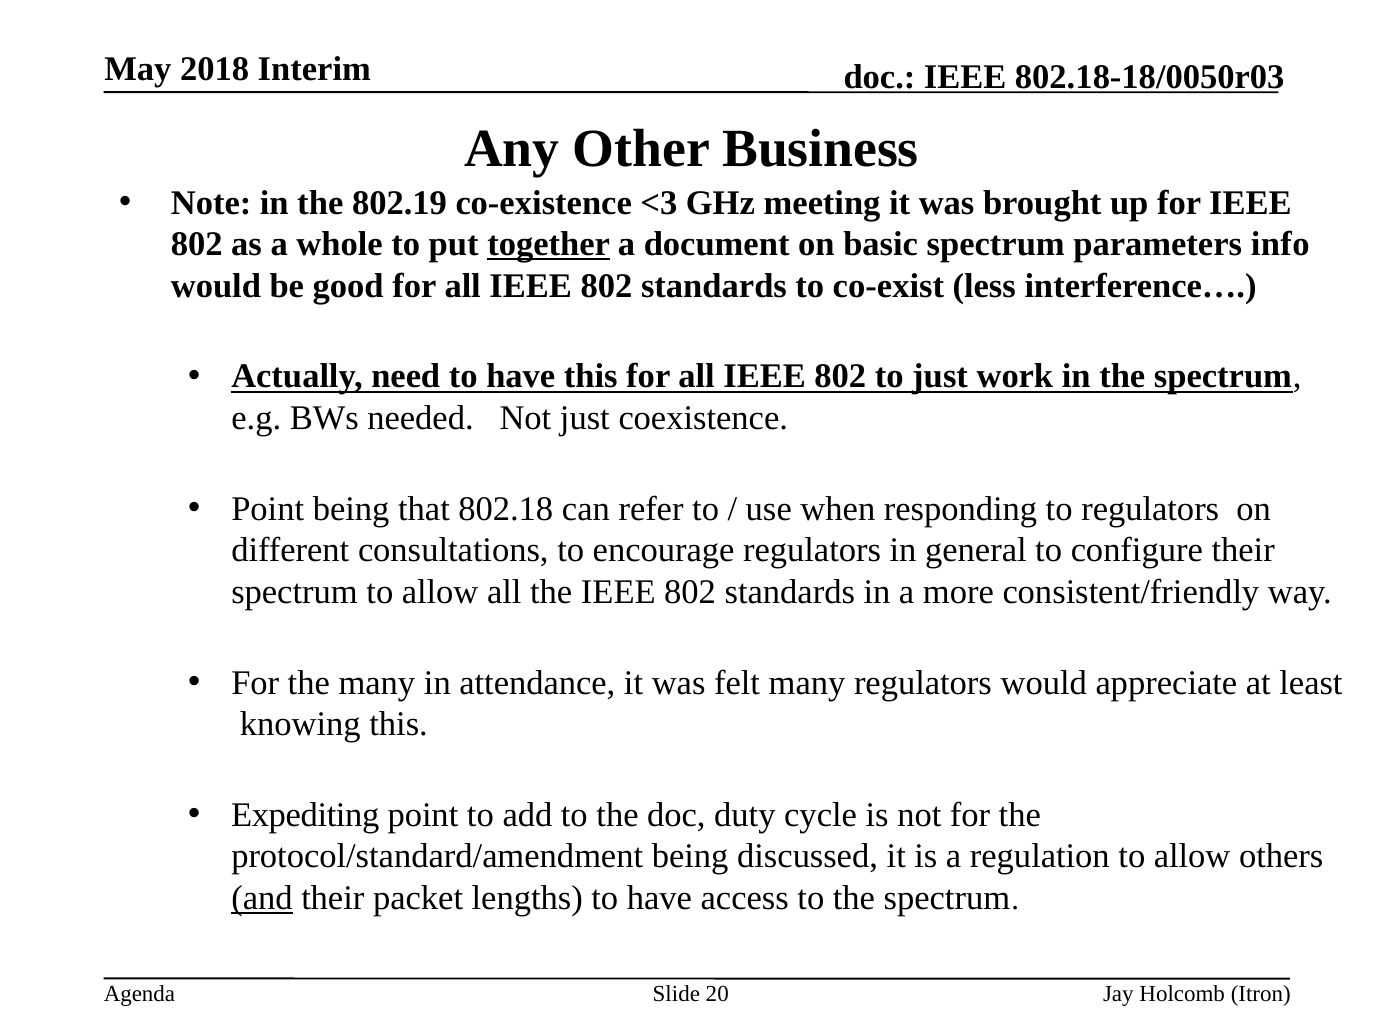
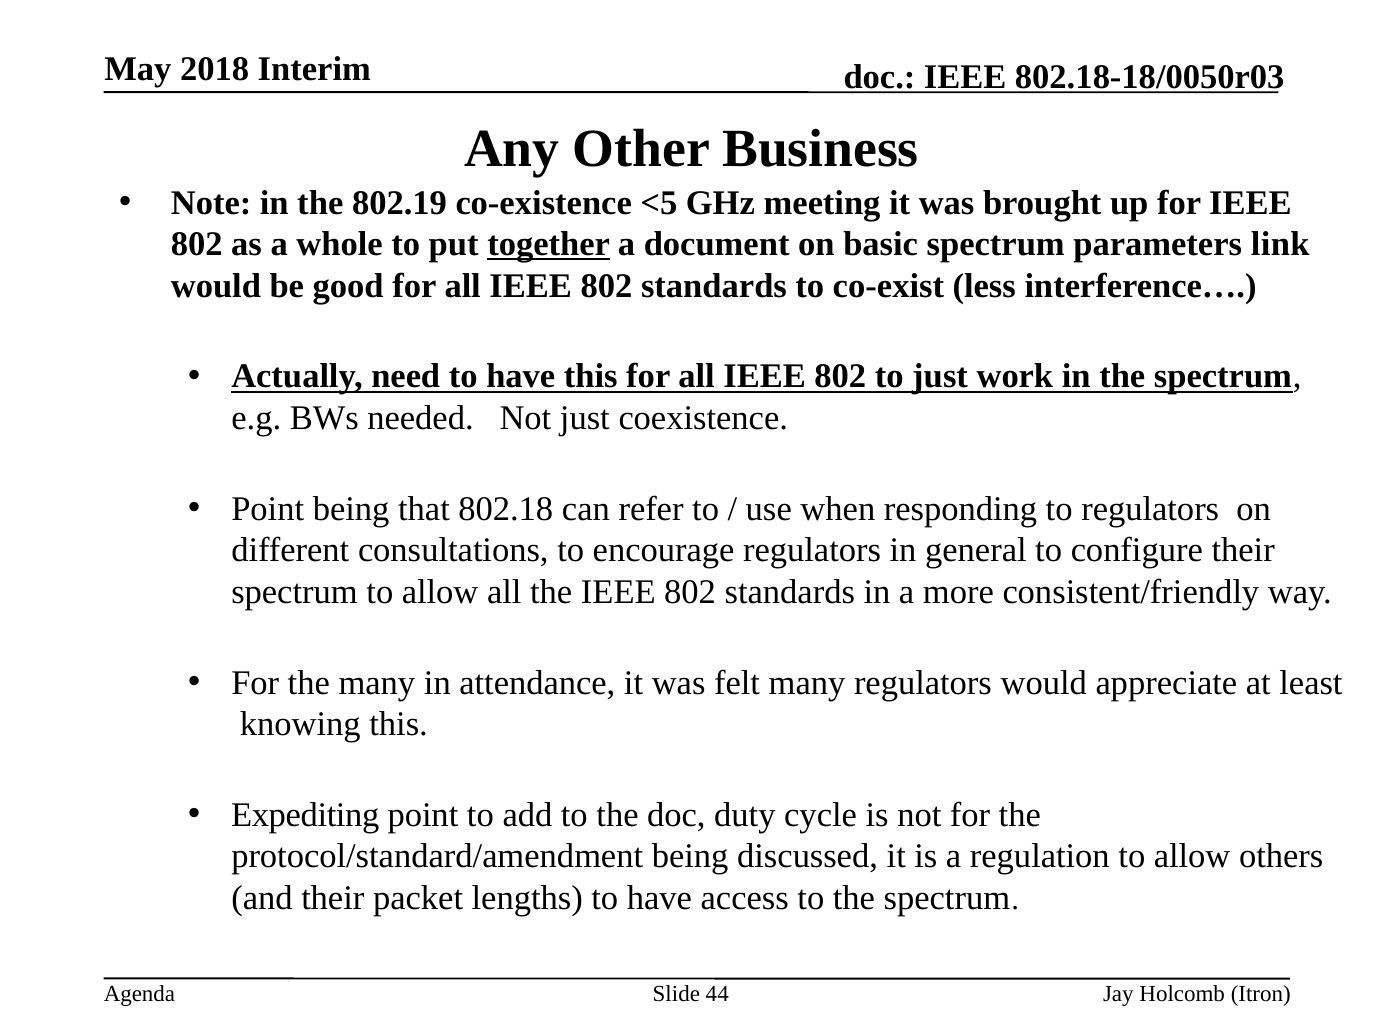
<3: <3 -> <5
info: info -> link
and underline: present -> none
20: 20 -> 44
